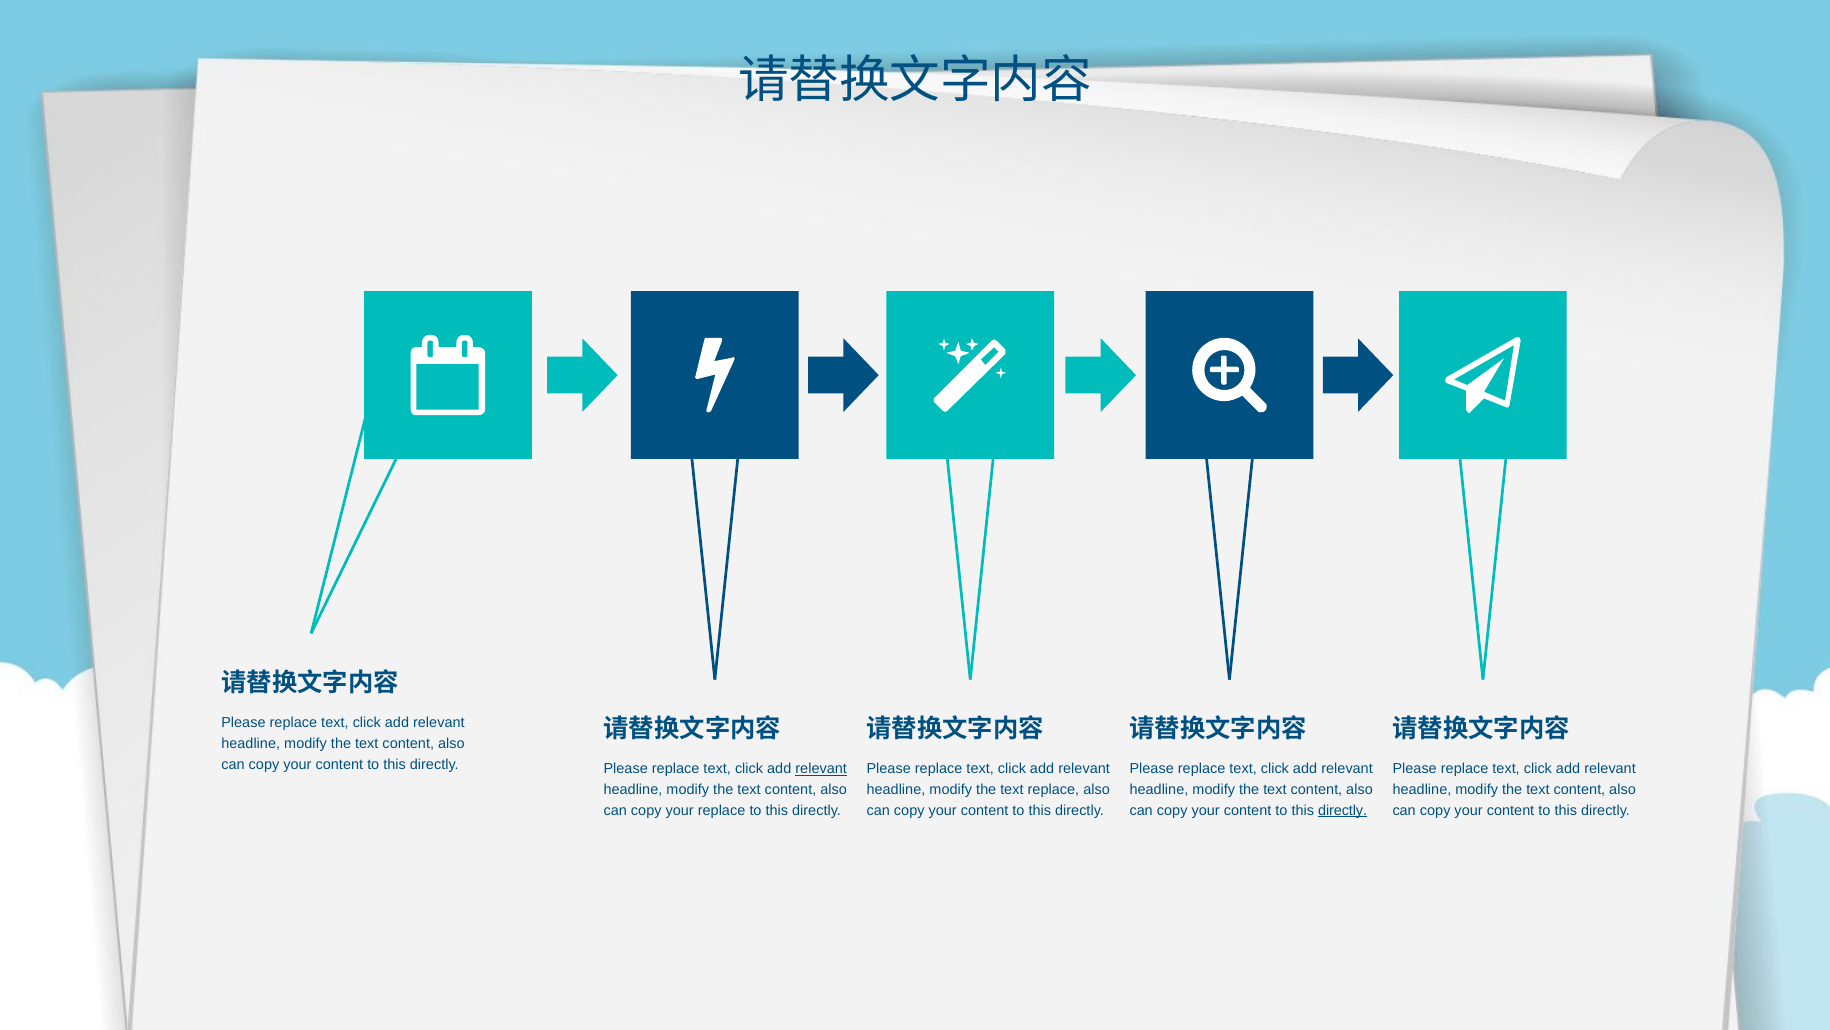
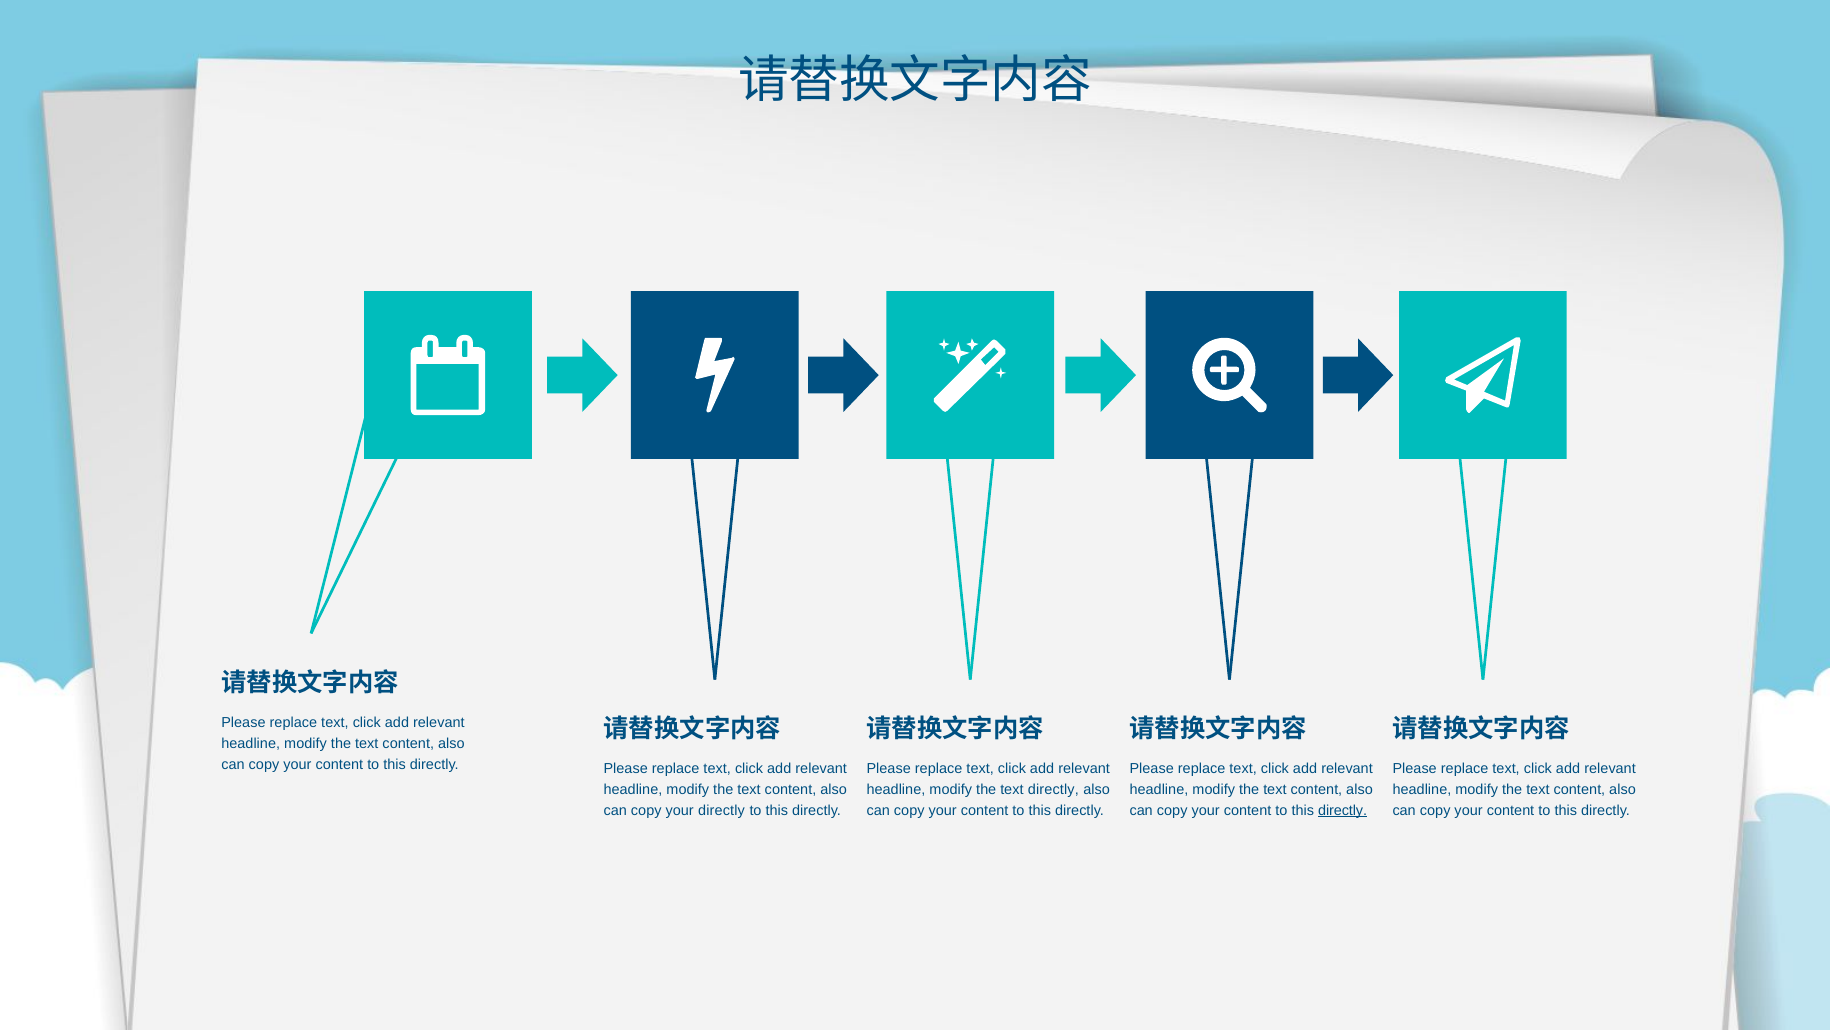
relevant at (821, 768) underline: present -> none
text replace: replace -> directly
your replace: replace -> directly
